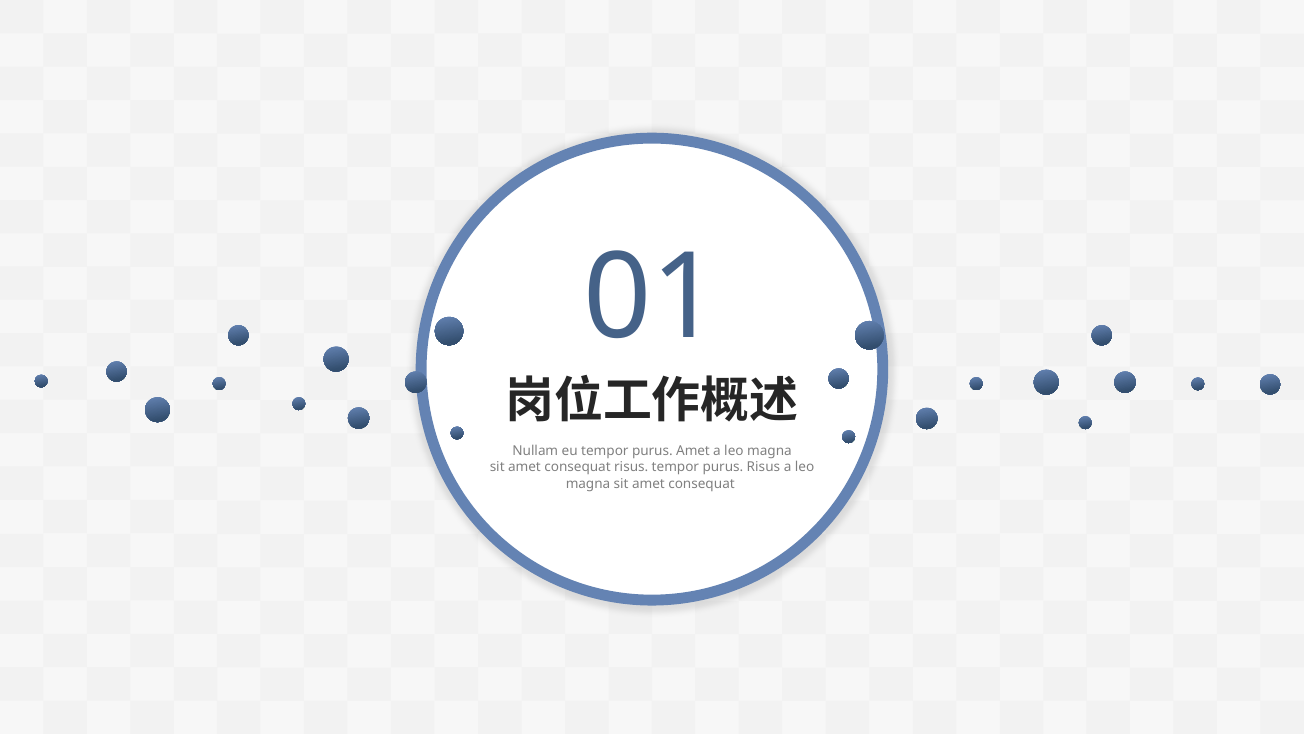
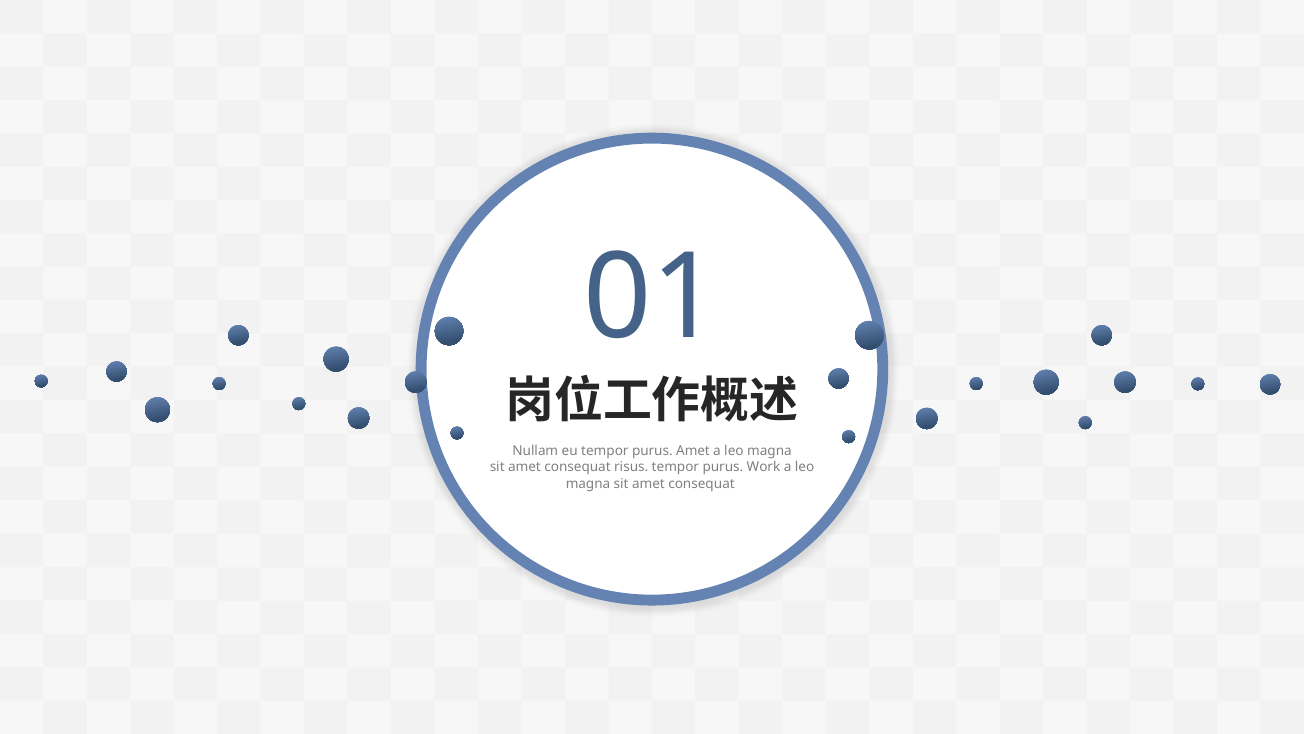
purus Risus: Risus -> Work
